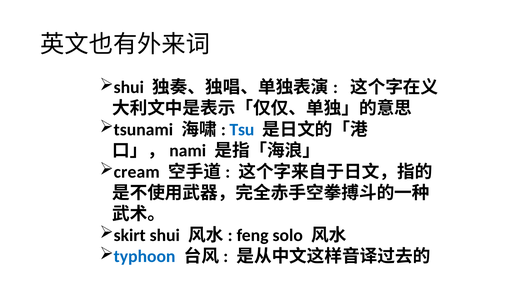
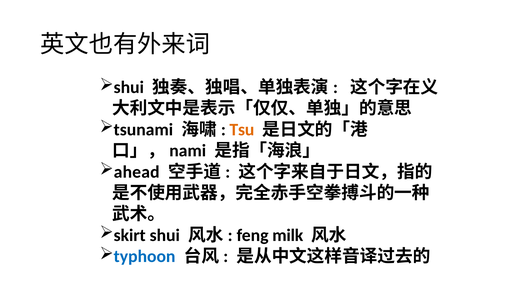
Tsu colour: blue -> orange
cream: cream -> ahead
solo: solo -> milk
